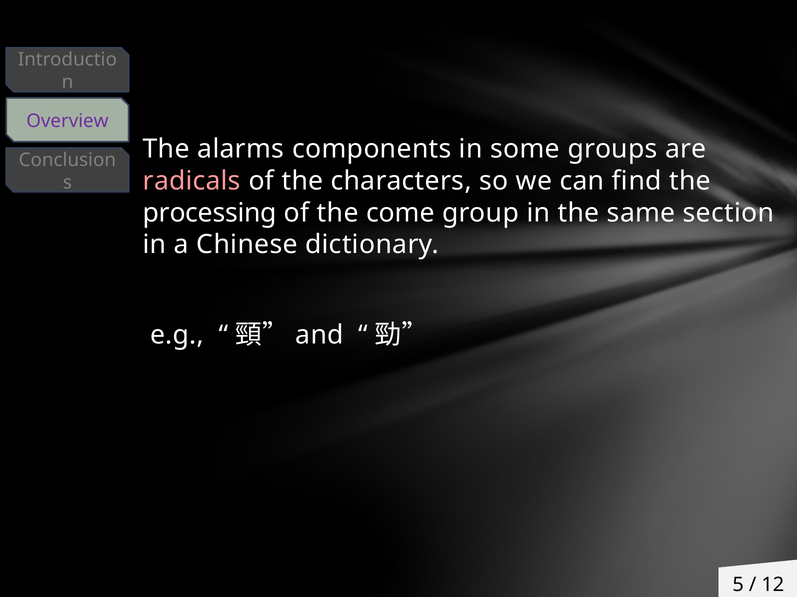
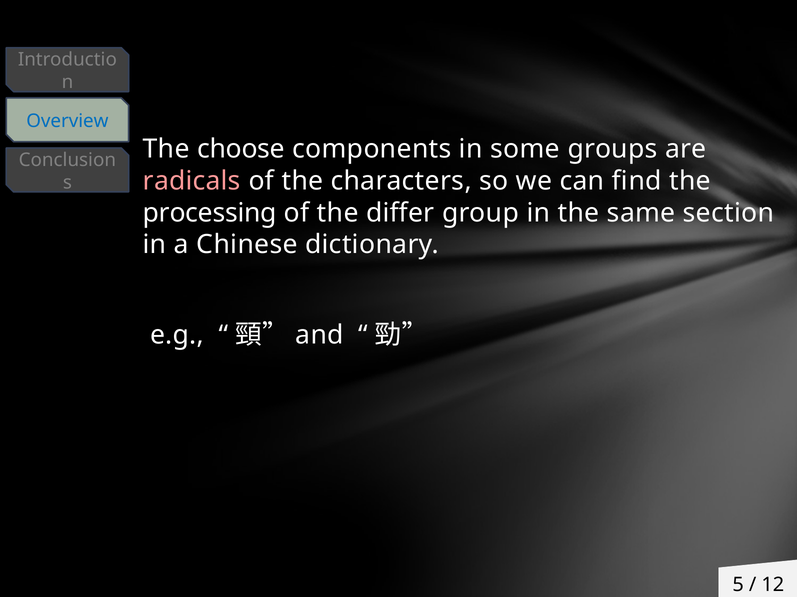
Overview colour: purple -> blue
alarms: alarms -> choose
come: come -> differ
